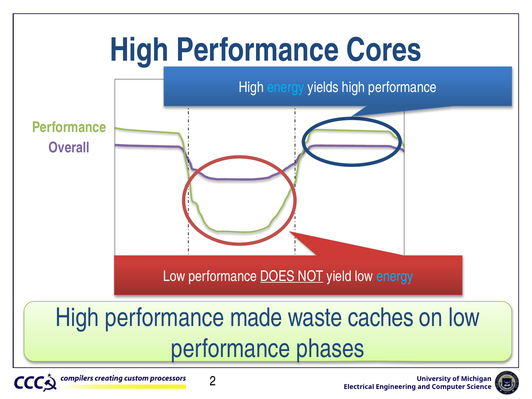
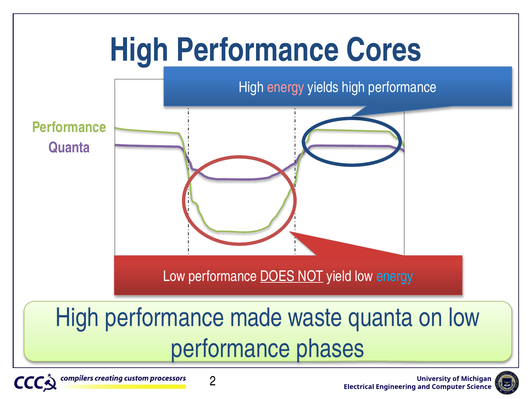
energy at (286, 87) colour: light blue -> pink
Overall at (69, 148): Overall -> Quanta
waste caches: caches -> quanta
